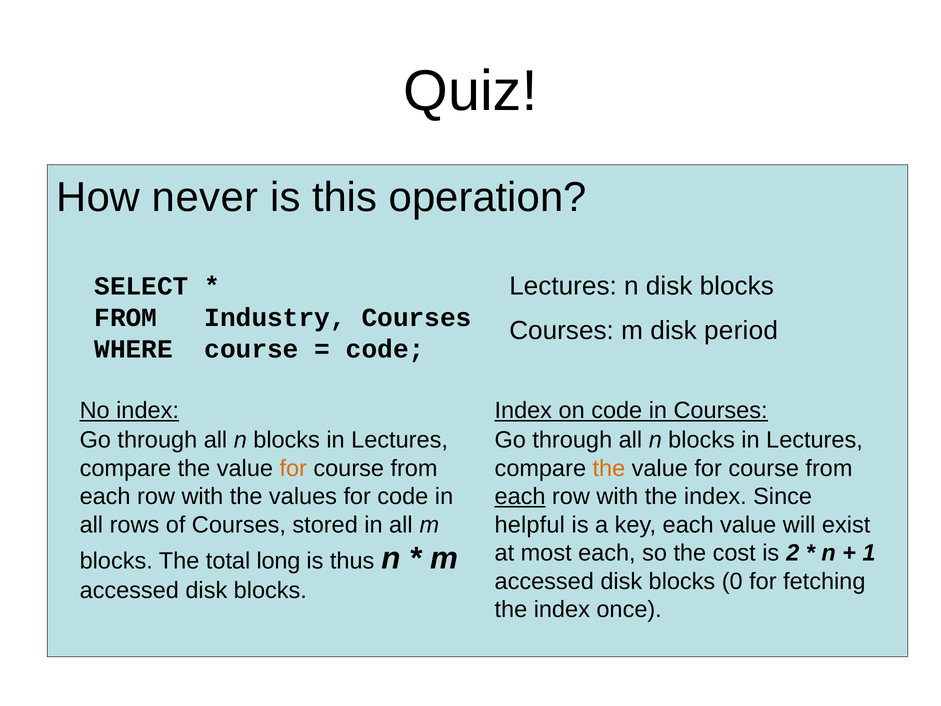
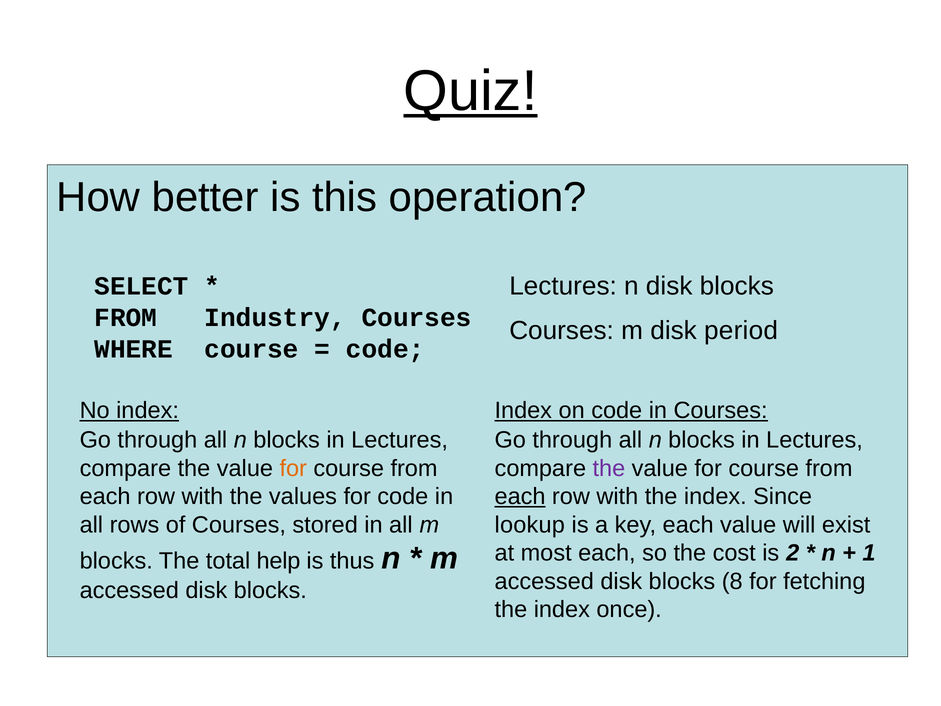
Quiz underline: none -> present
never: never -> better
the at (609, 468) colour: orange -> purple
helpful: helpful -> lookup
long: long -> help
0: 0 -> 8
